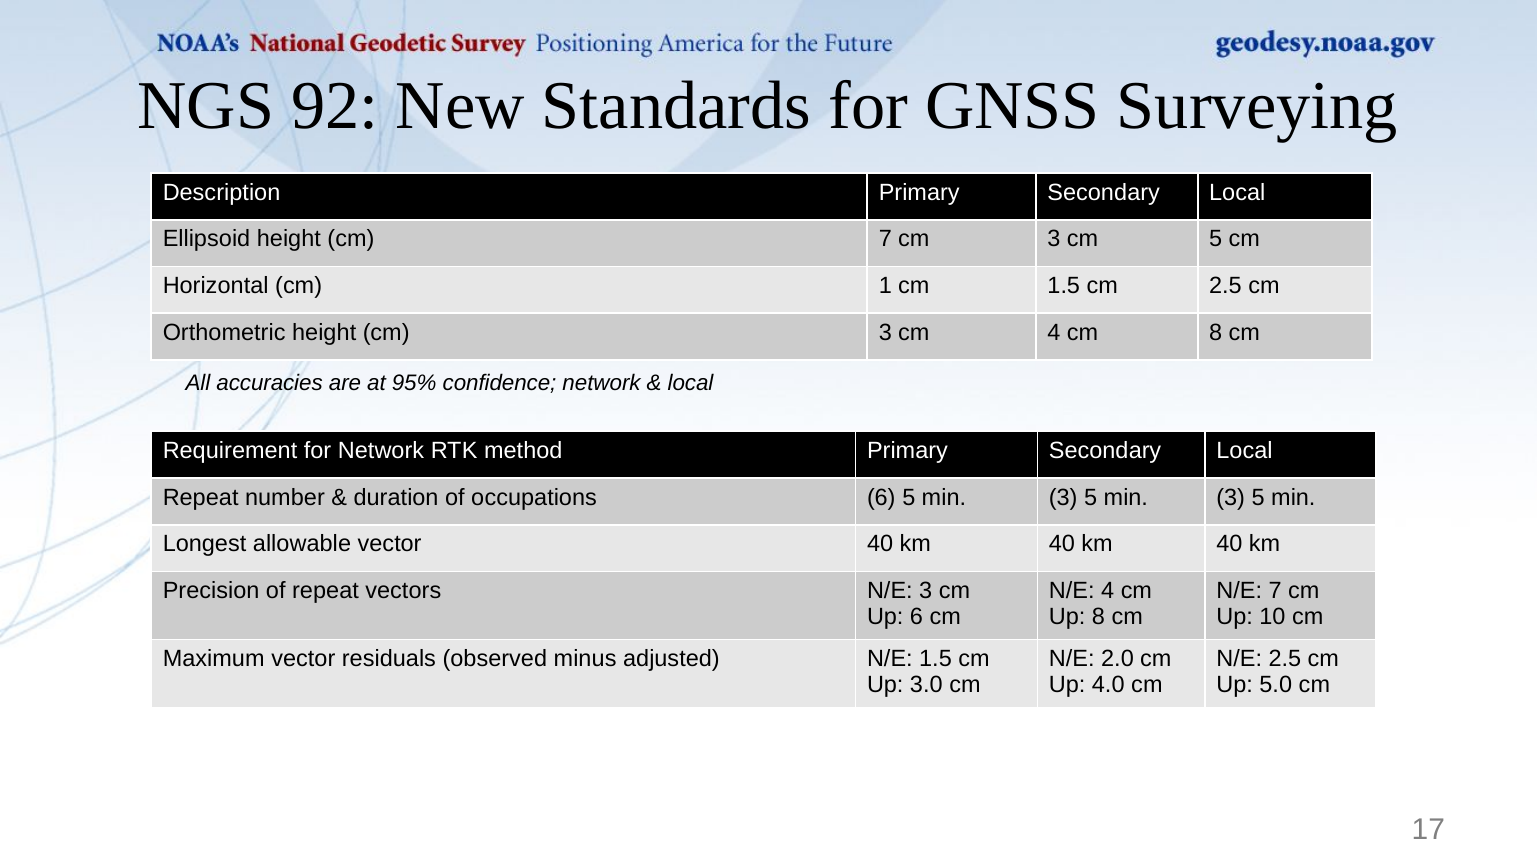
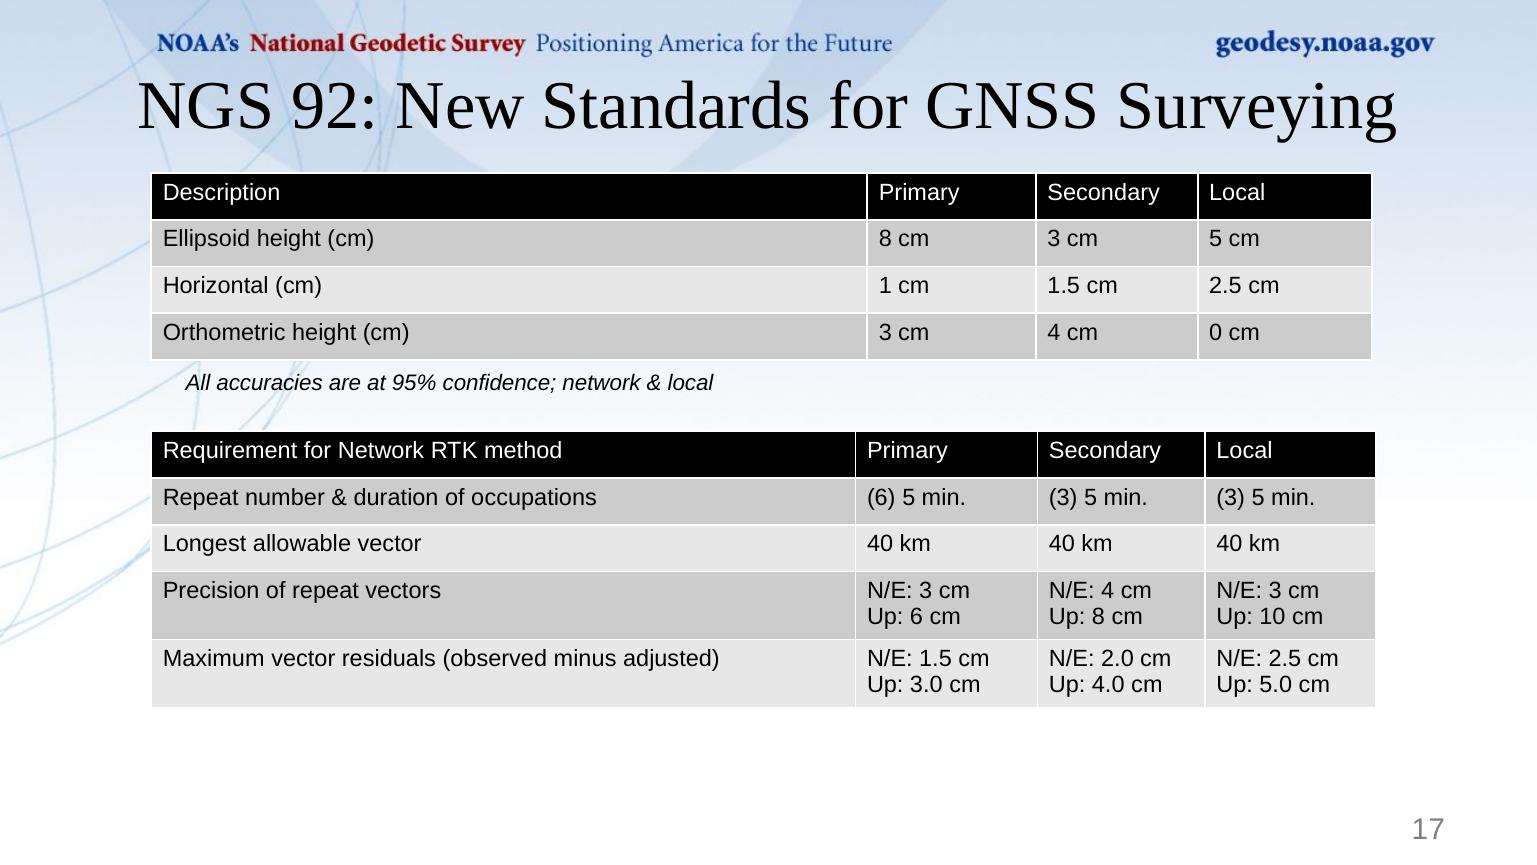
cm 7: 7 -> 8
cm 8: 8 -> 0
7 at (1275, 591): 7 -> 3
